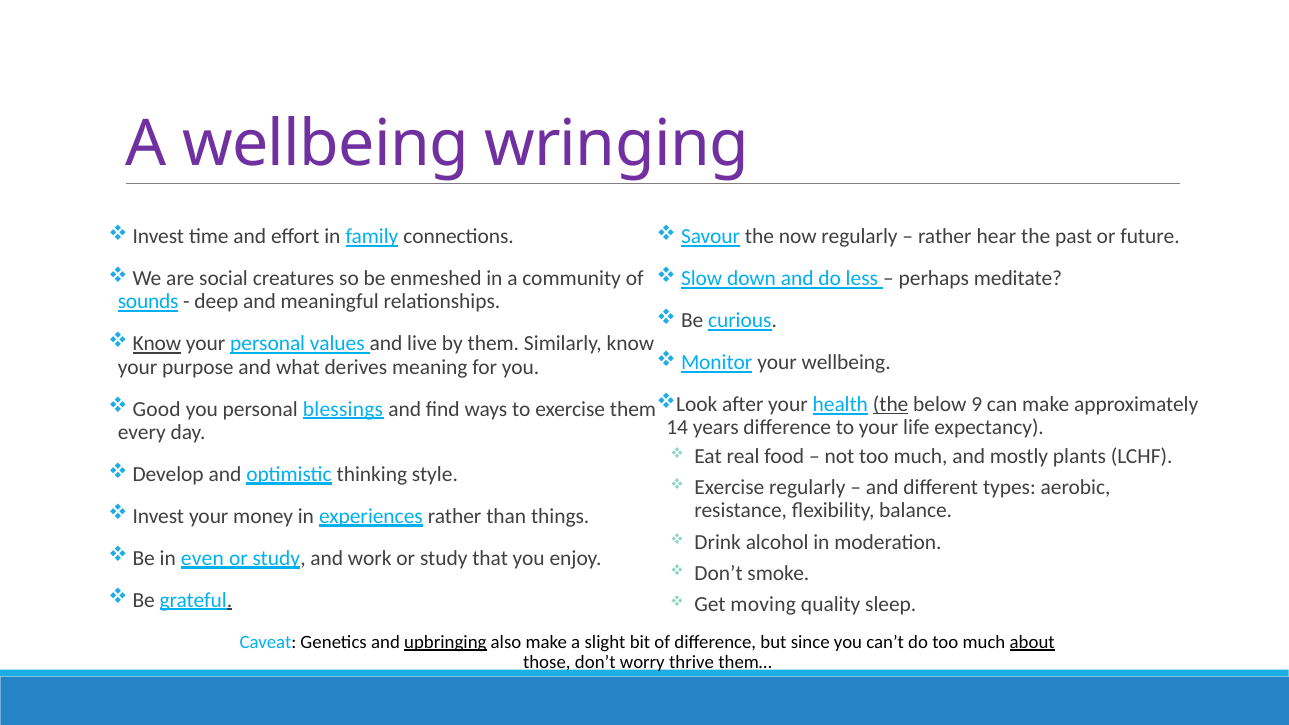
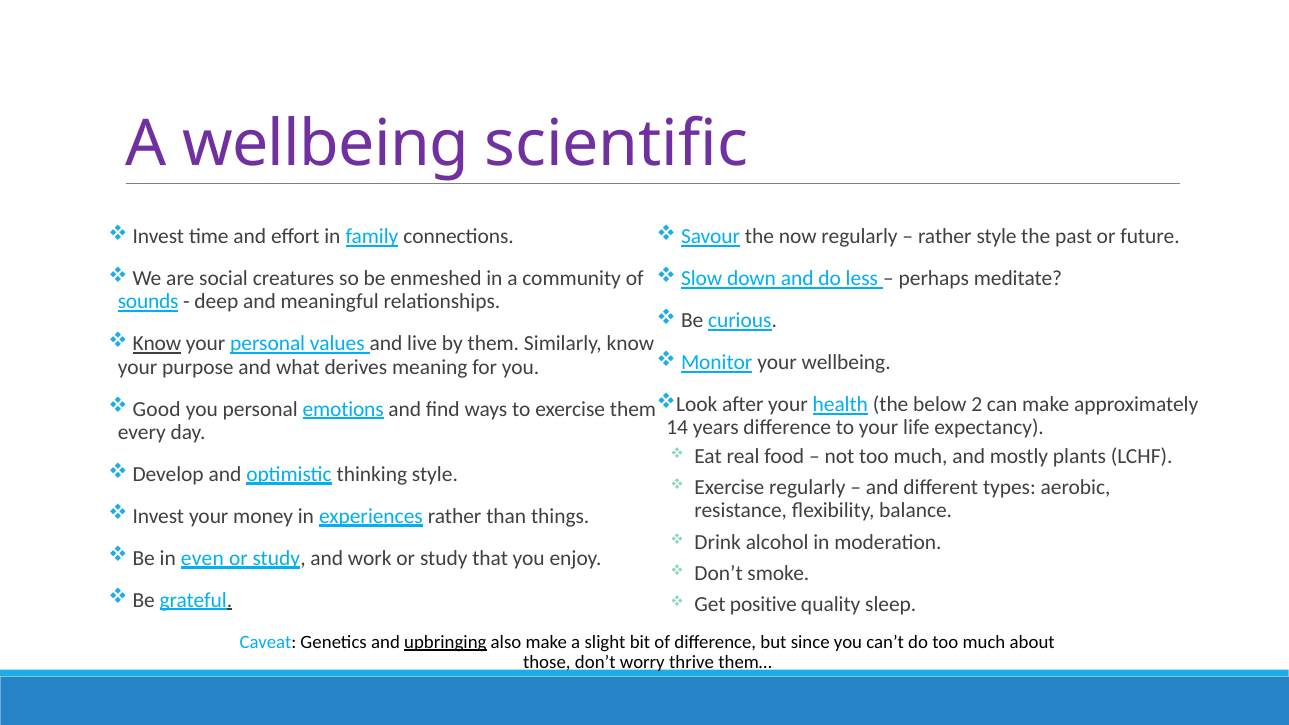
wringing: wringing -> scientific
rather hear: hear -> style
the at (891, 405) underline: present -> none
9: 9 -> 2
blessings: blessings -> emotions
moving: moving -> positive
about underline: present -> none
